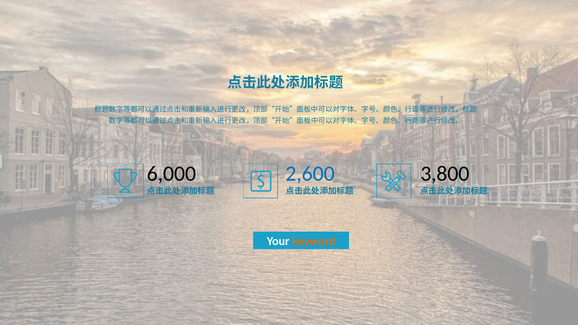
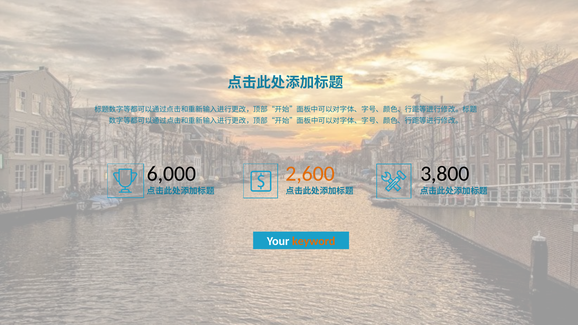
2,600 colour: blue -> orange
